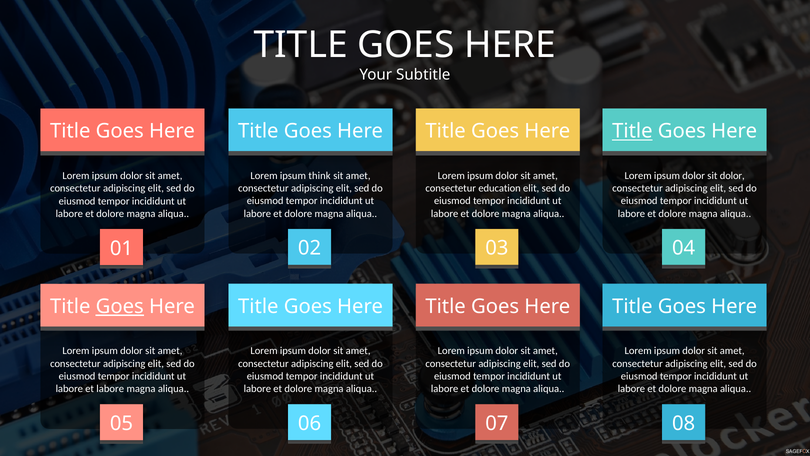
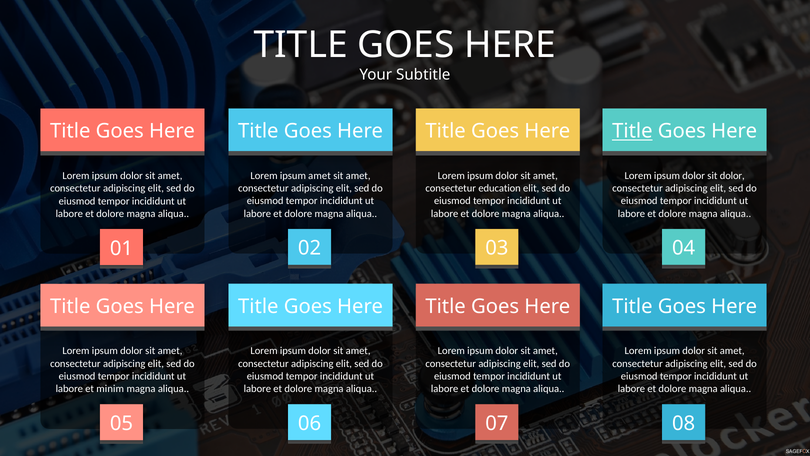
ipsum think: think -> amet
Goes at (120, 306) underline: present -> none
et labore: labore -> minim
